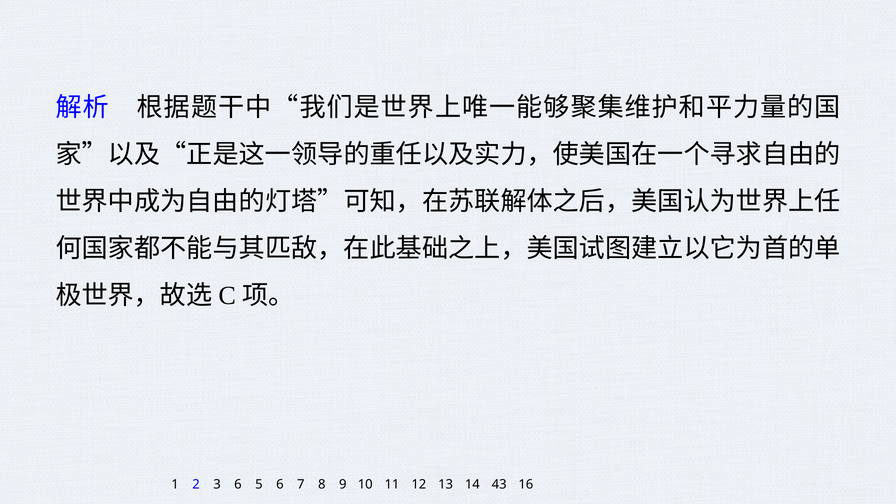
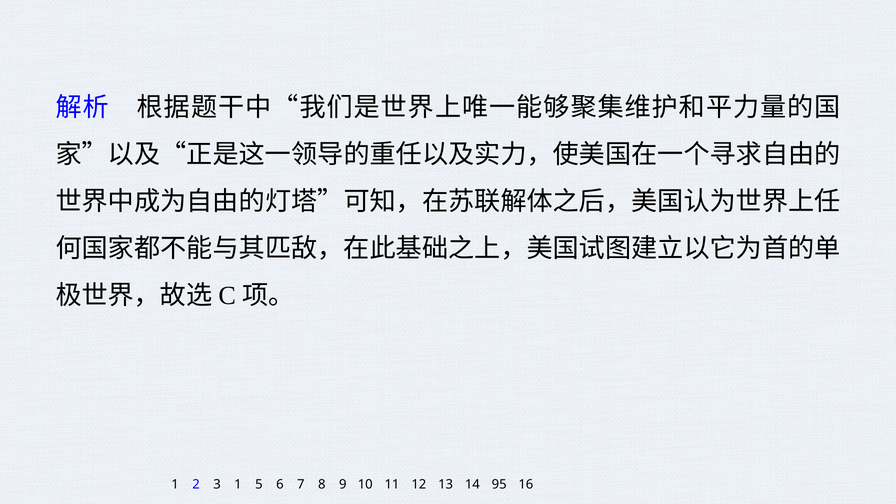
3 6: 6 -> 1
43: 43 -> 95
